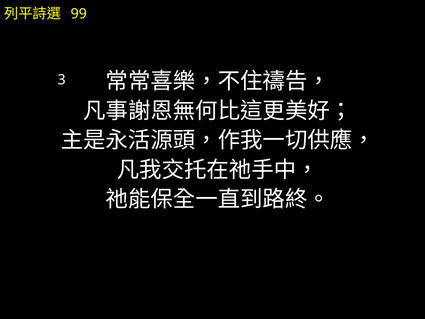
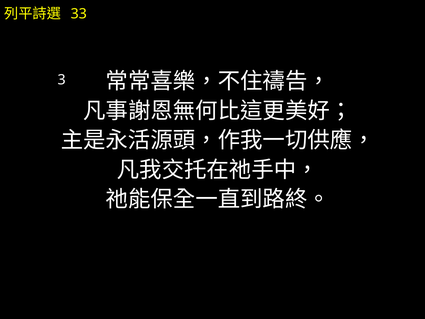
99: 99 -> 33
